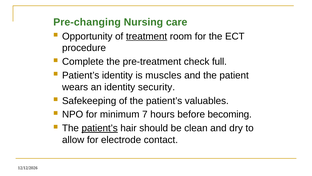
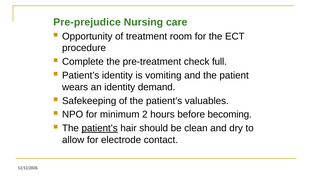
Pre-changing: Pre-changing -> Pre-prejudice
treatment underline: present -> none
muscles: muscles -> vomiting
security: security -> demand
7: 7 -> 2
